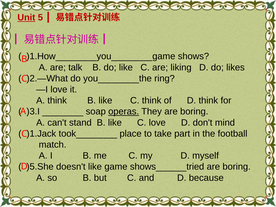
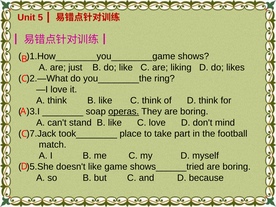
Unit underline: present -> none
talk: talk -> just
)1.Jack: )1.Jack -> )7.Jack
